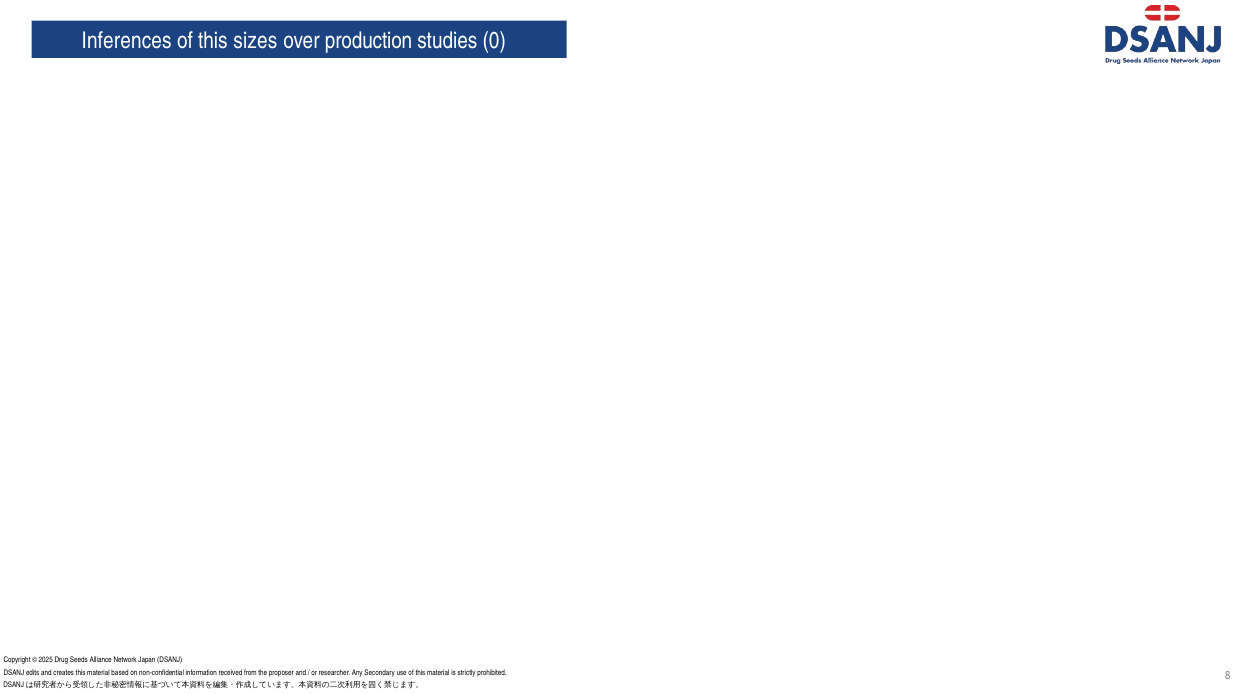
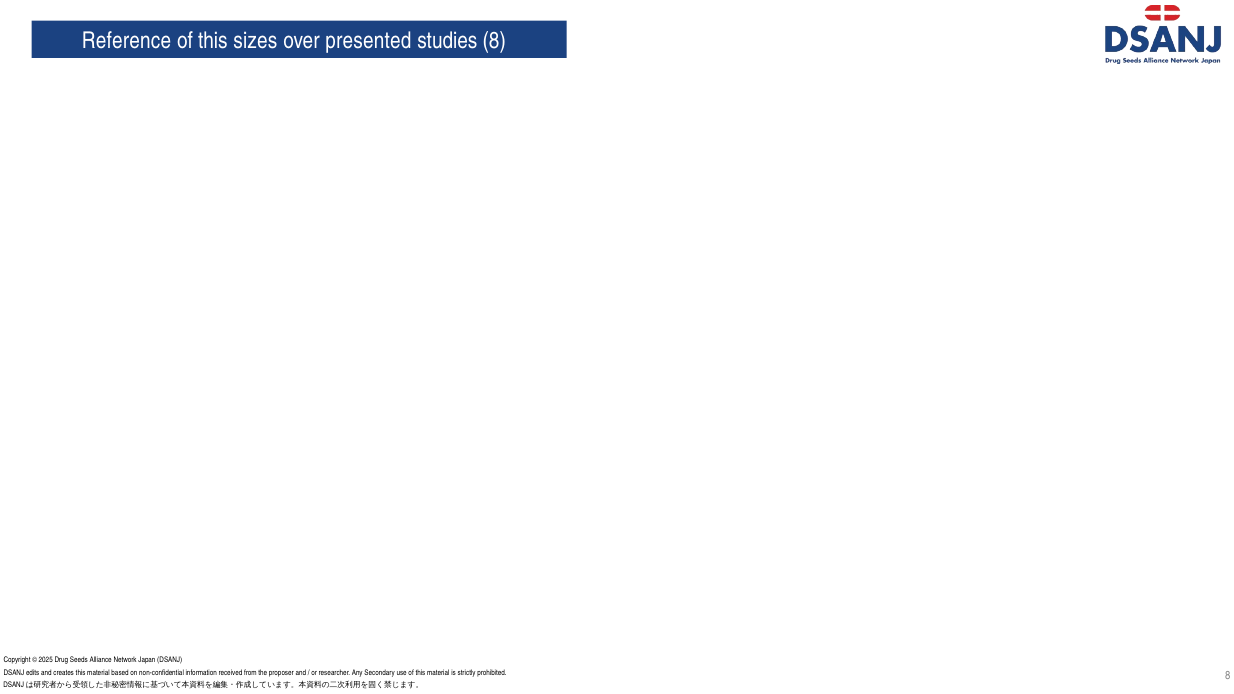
Inferences: Inferences -> Reference
production: production -> presented
studies 0: 0 -> 8
